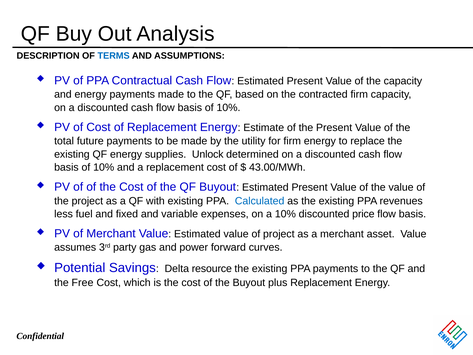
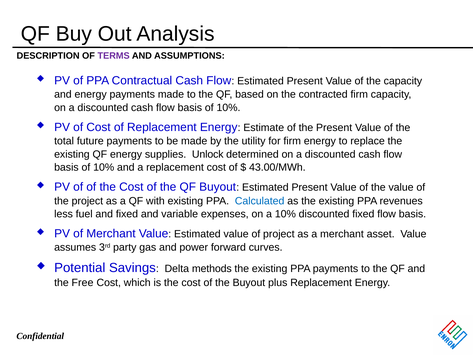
TERMS colour: blue -> purple
discounted price: price -> fixed
resource: resource -> methods
